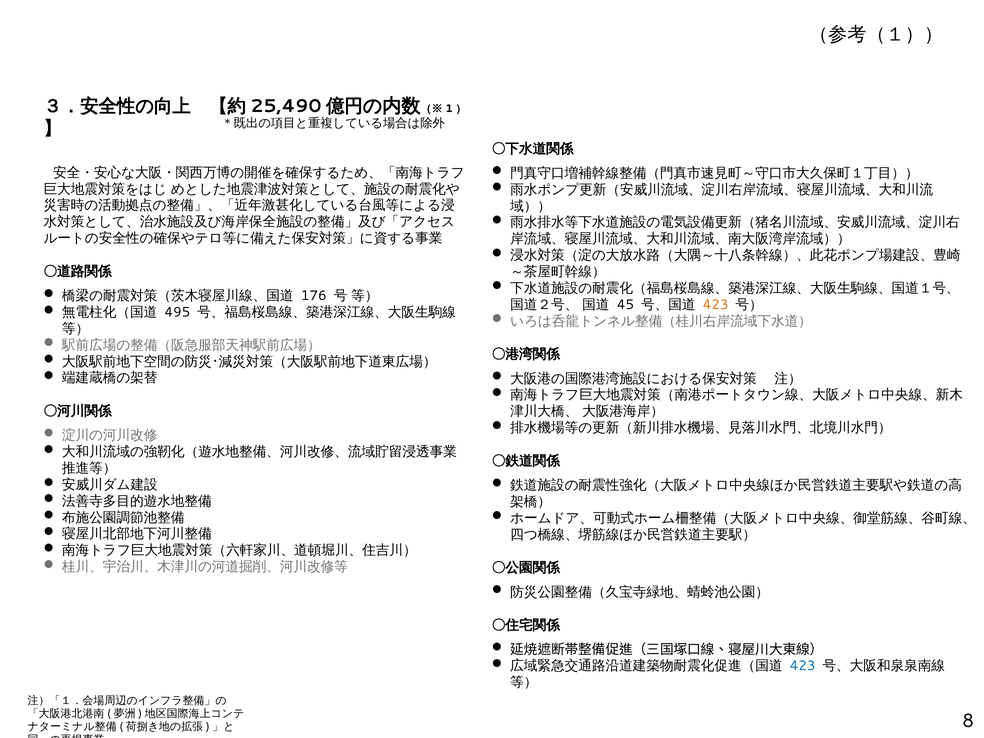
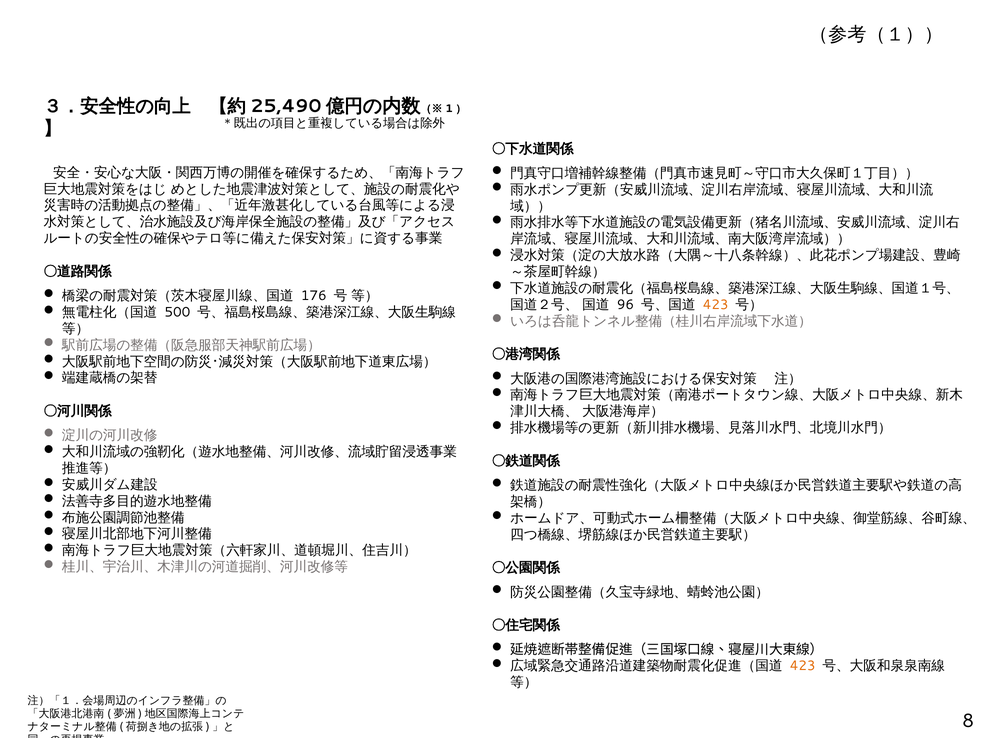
45: 45 -> 96
495: 495 -> 500
423 at (803, 666) colour: blue -> orange
